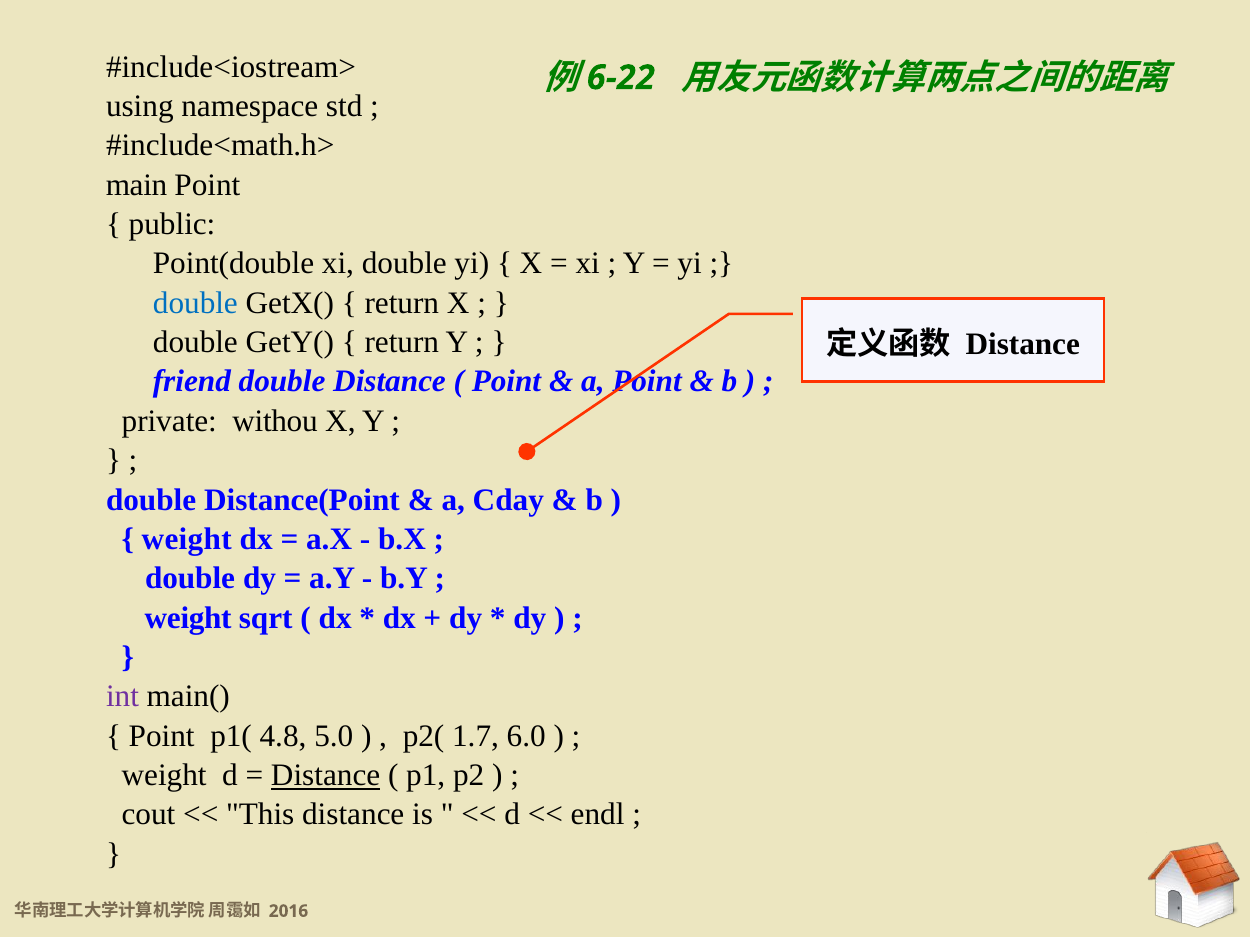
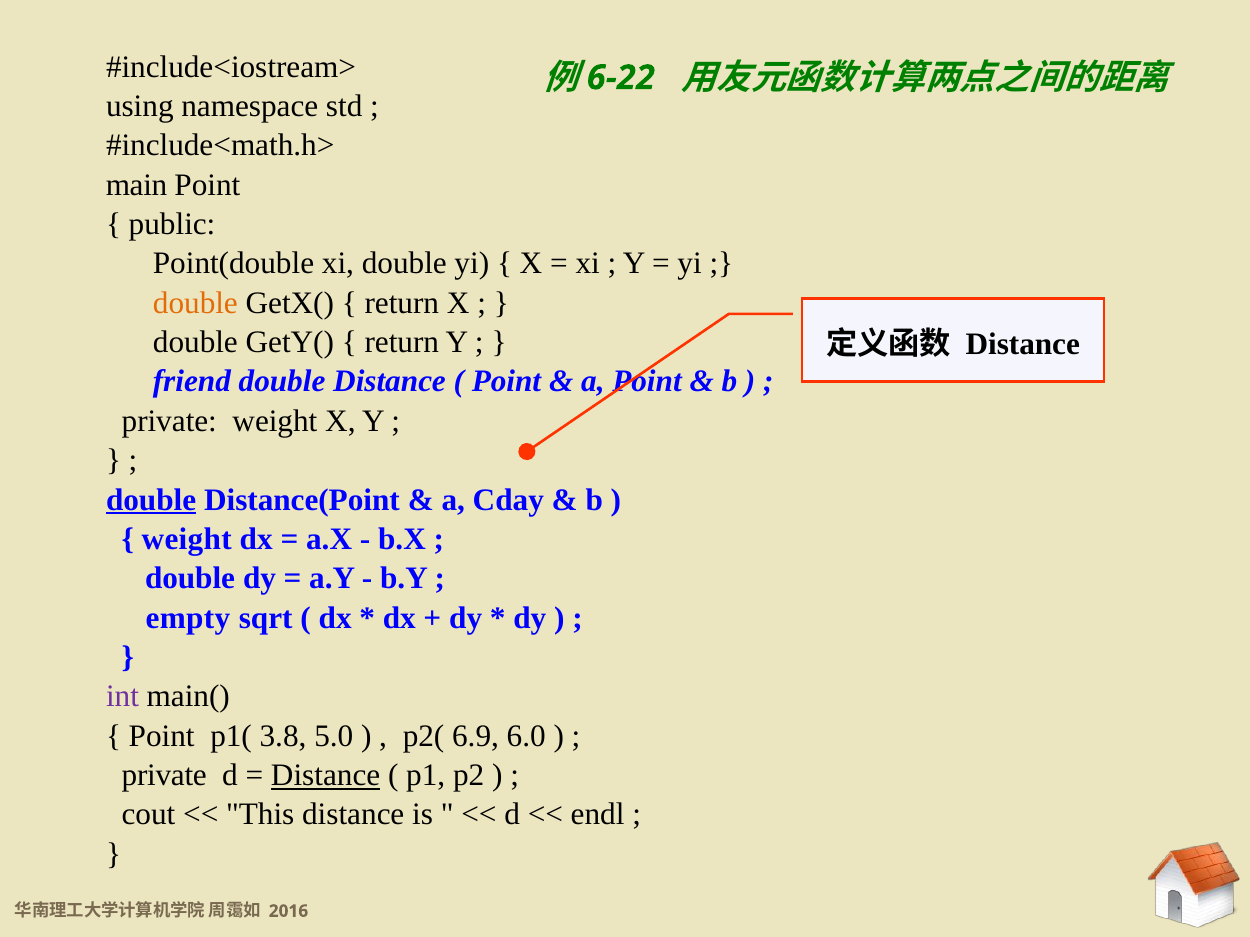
double at (195, 303) colour: blue -> orange
private withou: withou -> weight
double at (151, 500) underline: none -> present
weight at (188, 618): weight -> empty
4.8: 4.8 -> 3.8
1.7: 1.7 -> 6.9
weight at (164, 776): weight -> private
